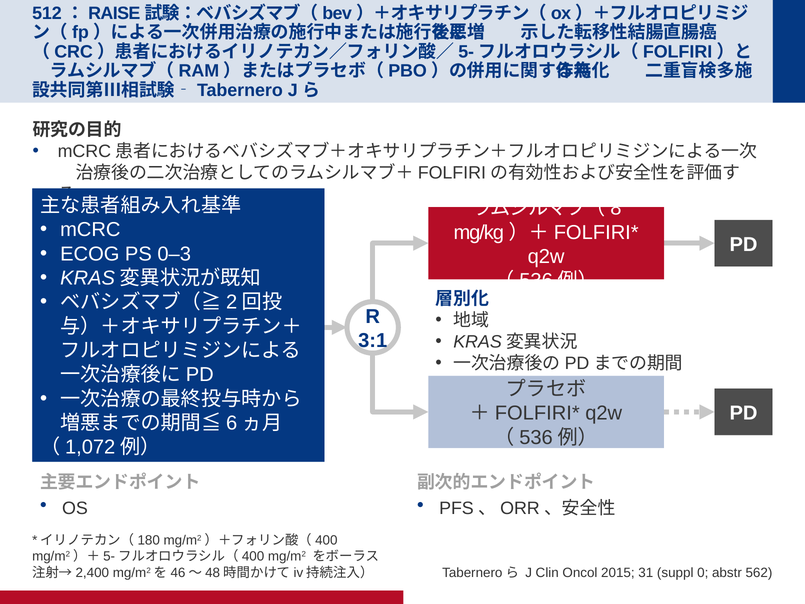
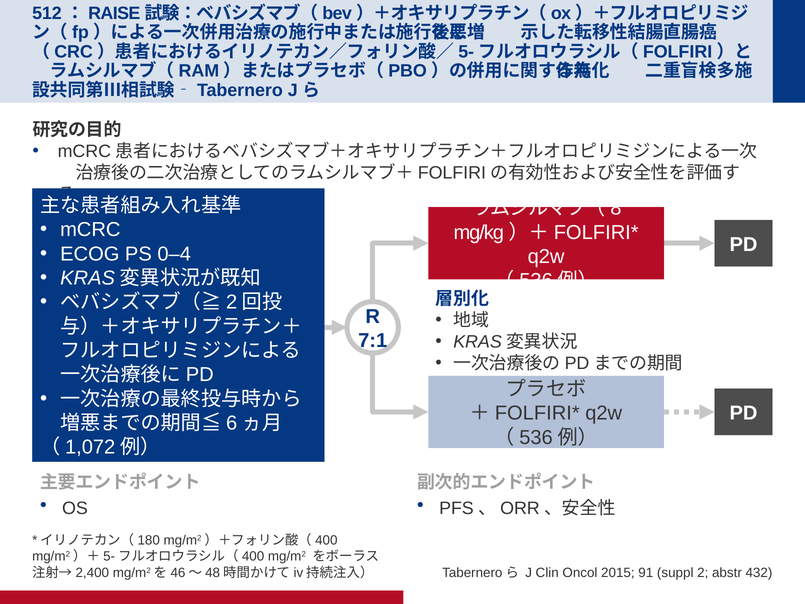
0–3: 0–3 -> 0–4
3:1: 3:1 -> 7:1
31: 31 -> 91
0: 0 -> 2
562: 562 -> 432
